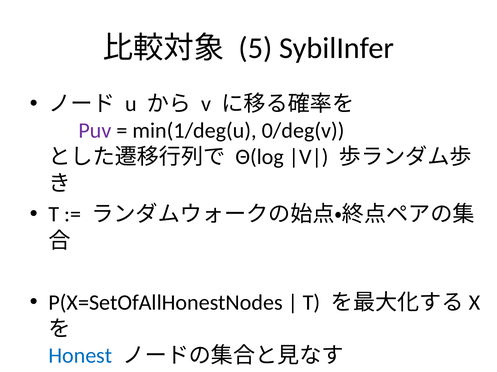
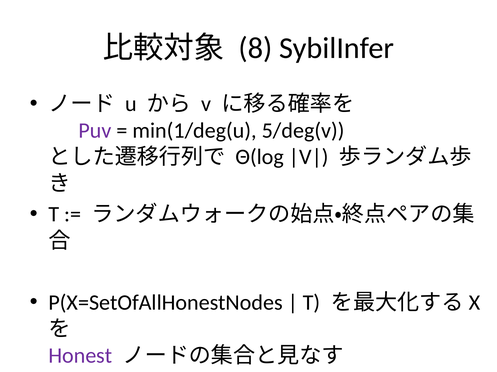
5: 5 -> 8
0/deg(v: 0/deg(v -> 5/deg(v
Honest colour: blue -> purple
